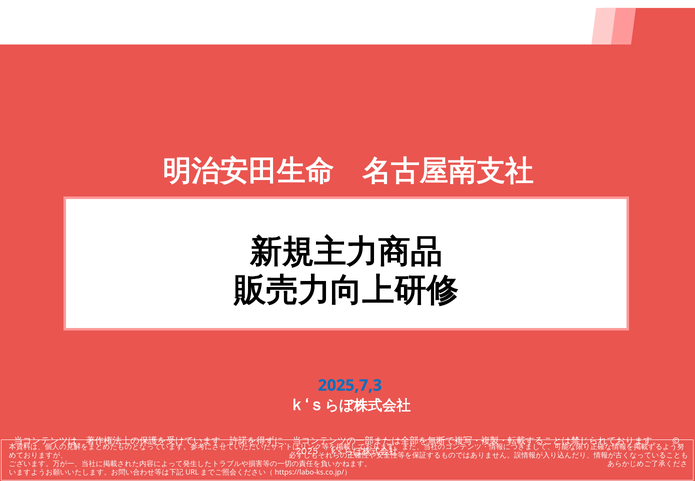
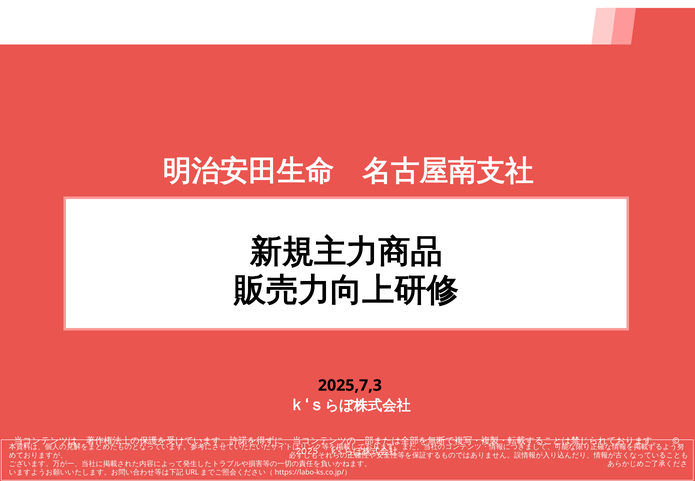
2025,7,3 colour: blue -> black
